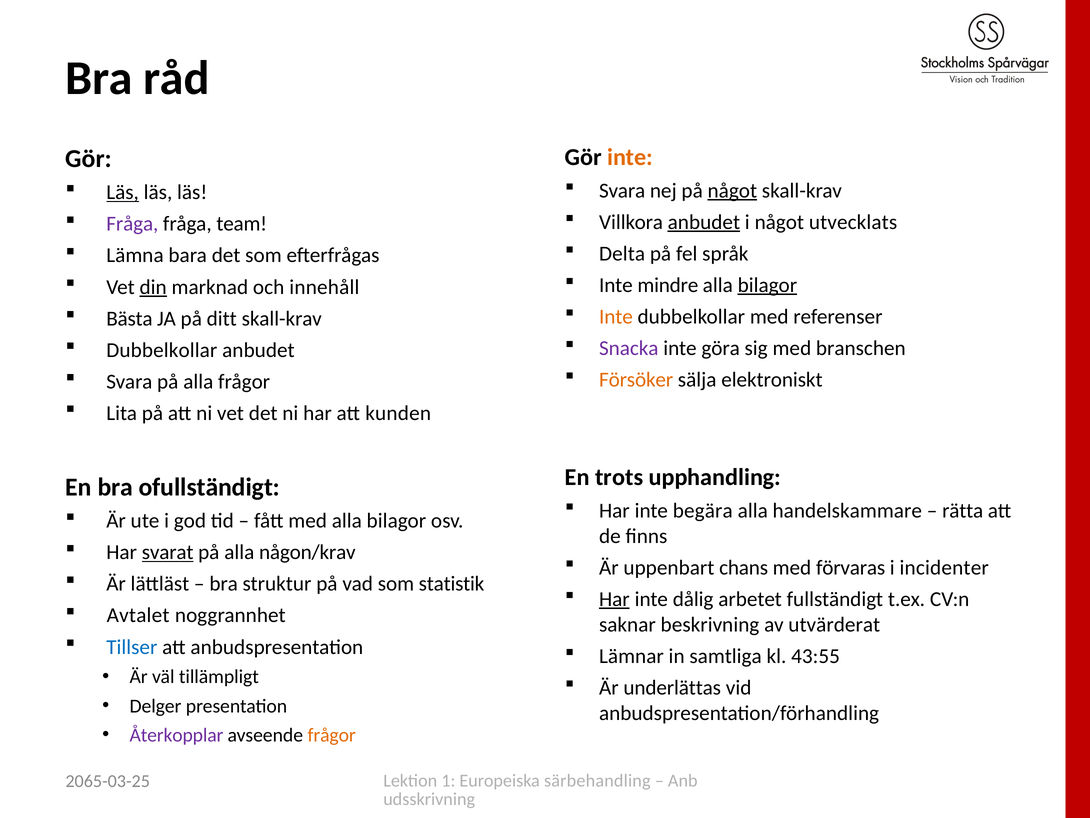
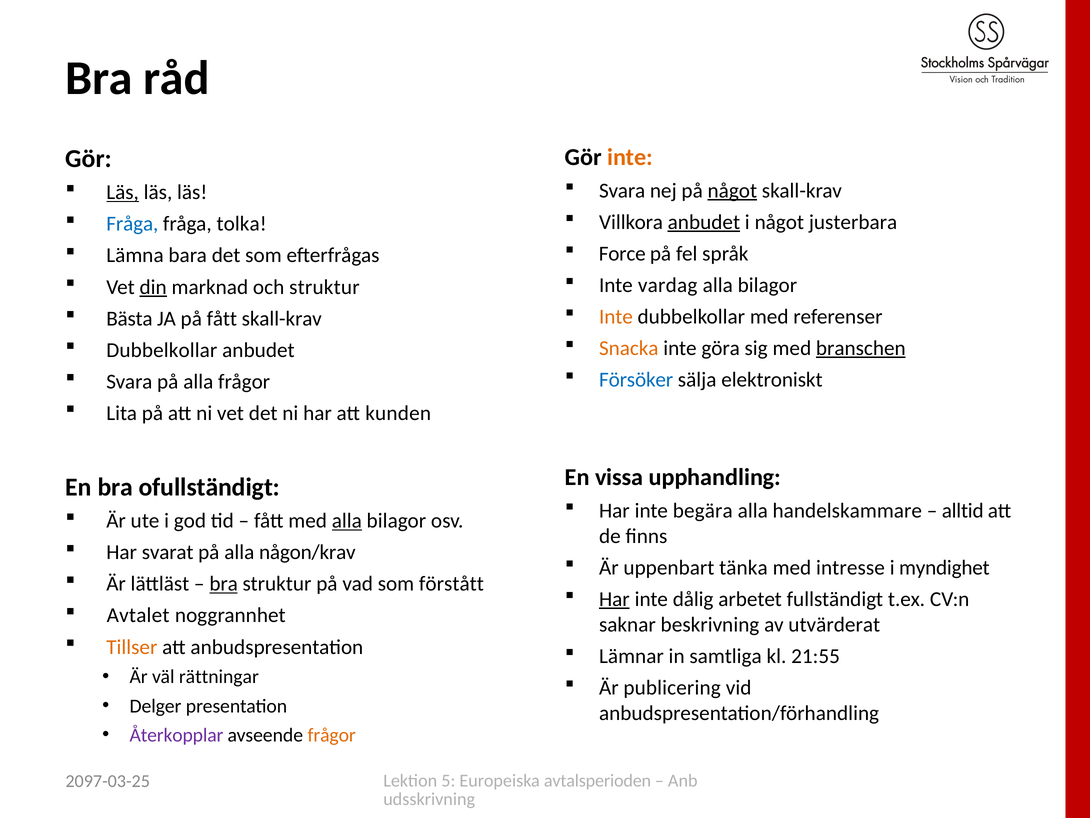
utvecklats: utvecklats -> justerbara
Fråga at (132, 224) colour: purple -> blue
team: team -> tolka
Delta: Delta -> Force
mindre: mindre -> vardag
bilagor at (767, 285) underline: present -> none
och innehåll: innehåll -> struktur
på ditt: ditt -> fått
Snacka colour: purple -> orange
branschen underline: none -> present
Försöker colour: orange -> blue
trots: trots -> vissa
rätta: rätta -> alltid
alla at (347, 521) underline: none -> present
svarat underline: present -> none
chans: chans -> tänka
förvaras: förvaras -> intresse
incidenter: incidenter -> myndighet
bra at (224, 584) underline: none -> present
statistik: statistik -> förstått
Tillser colour: blue -> orange
43:55: 43:55 -> 21:55
tillämpligt: tillämpligt -> rättningar
underlättas: underlättas -> publicering
1: 1 -> 5
särbehandling: särbehandling -> avtalsperioden
2065-03-25: 2065-03-25 -> 2097-03-25
